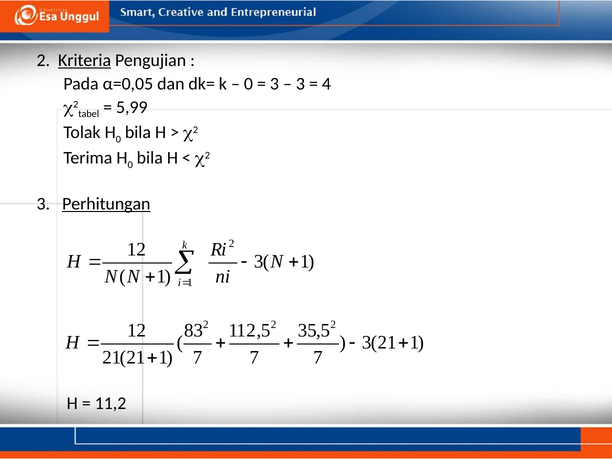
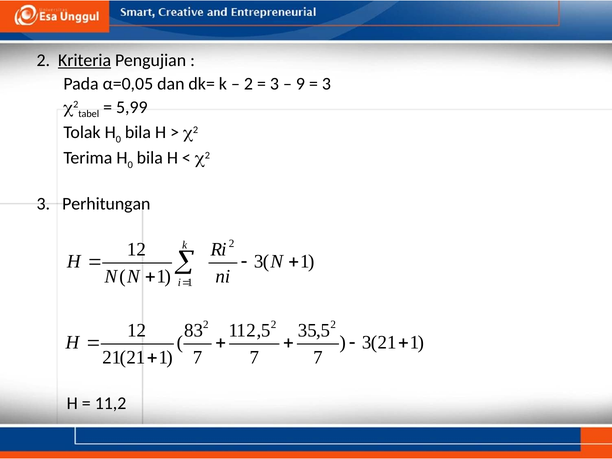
0 at (248, 84): 0 -> 2
3 at (300, 84): 3 -> 9
4 at (326, 84): 4 -> 3
Perhitungan underline: present -> none
